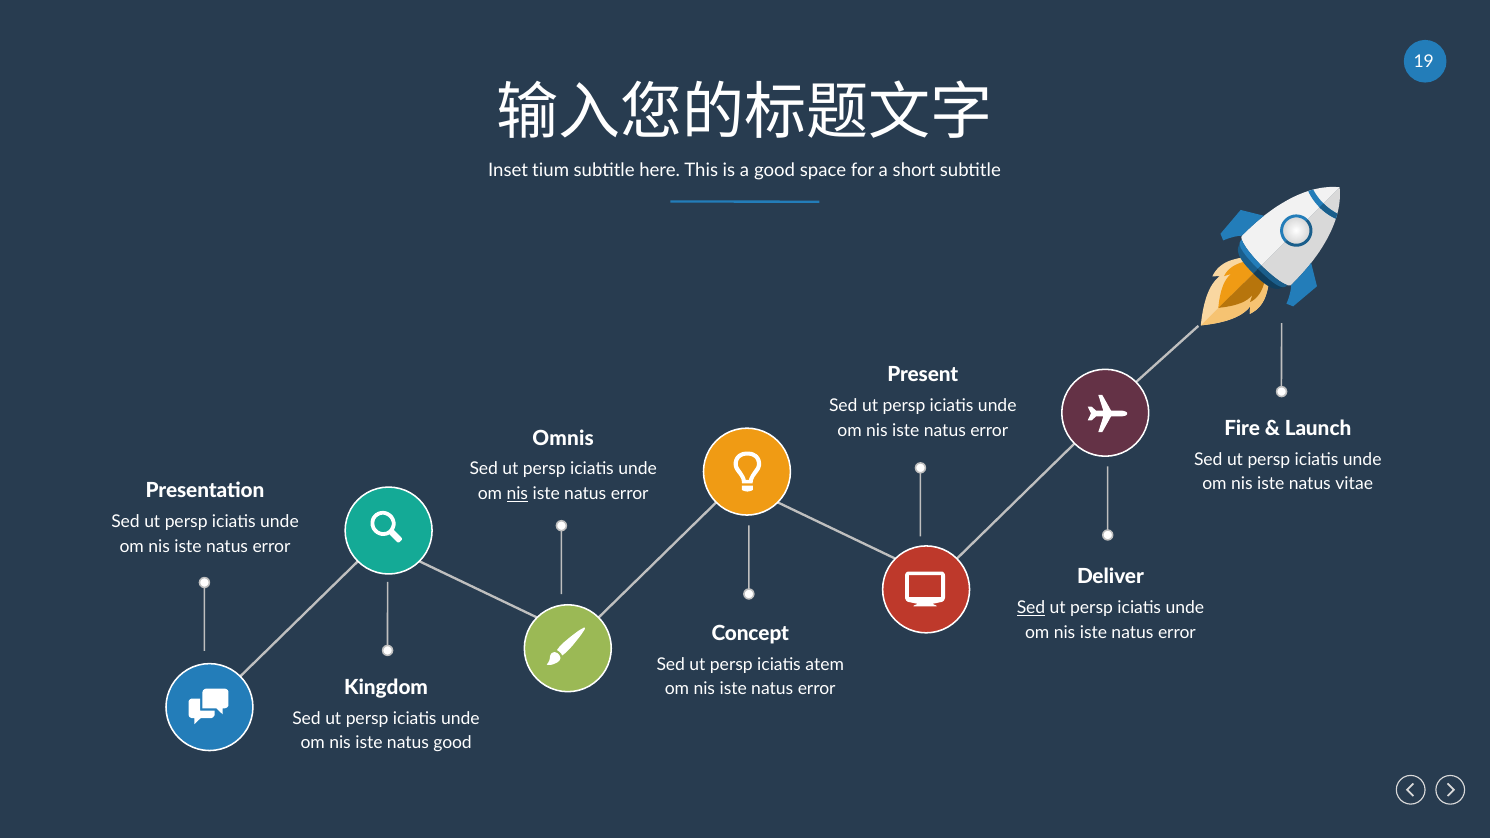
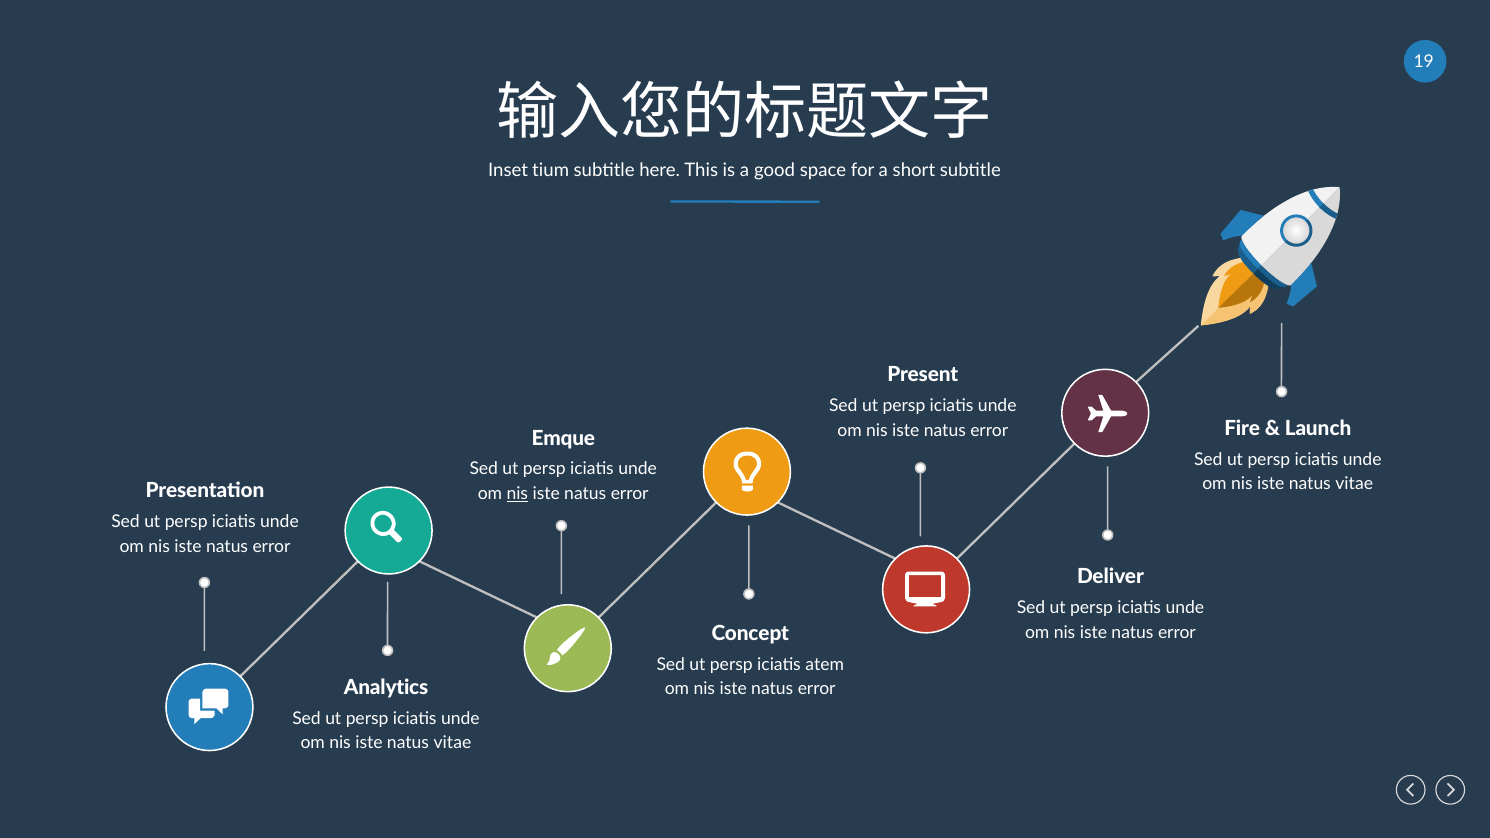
Omnis: Omnis -> Emque
Sed at (1031, 608) underline: present -> none
Kingdom: Kingdom -> Analytics
good at (453, 743): good -> vitae
